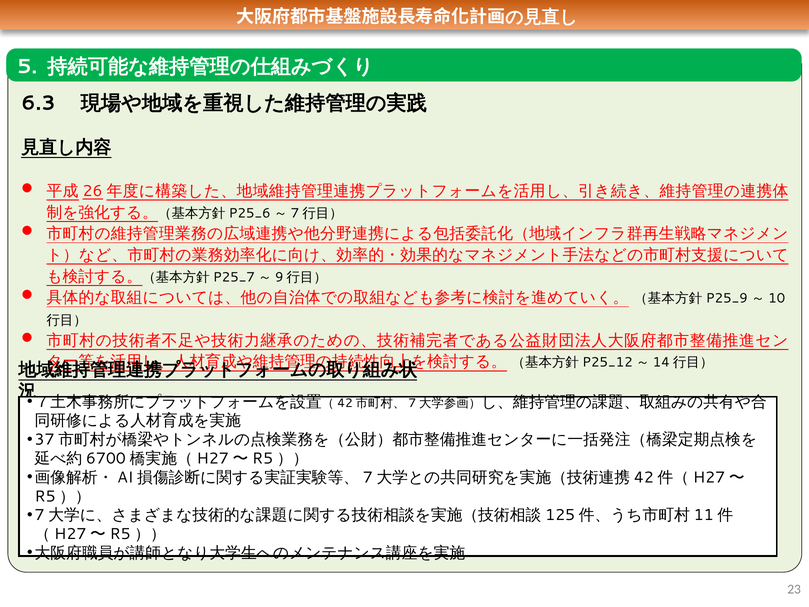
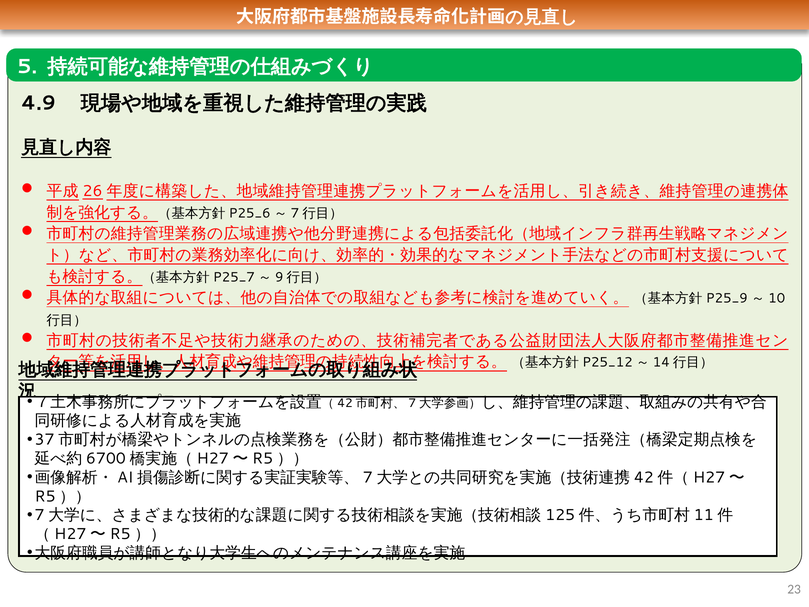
6.3: 6.3 -> 4.9
